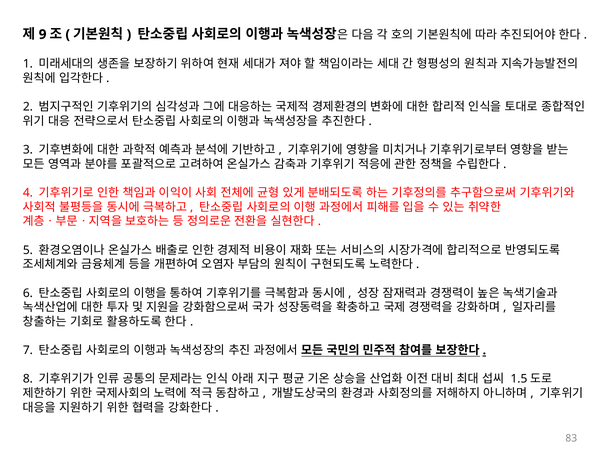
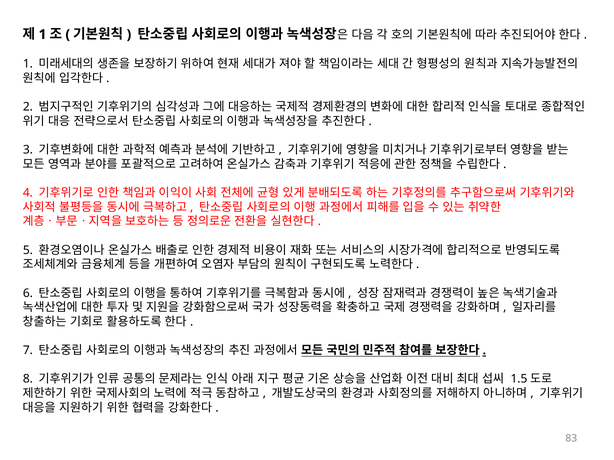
9 at (43, 34): 9 -> 1
